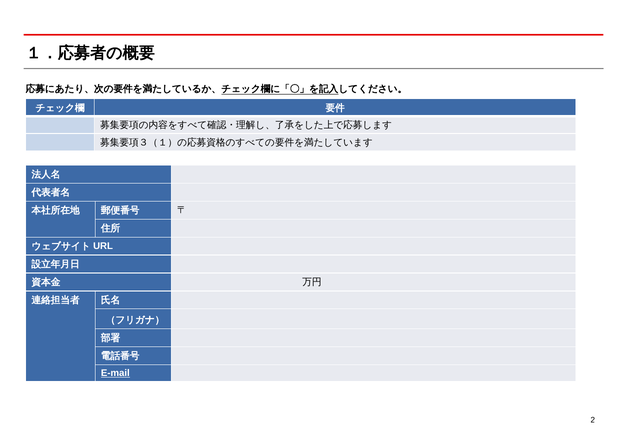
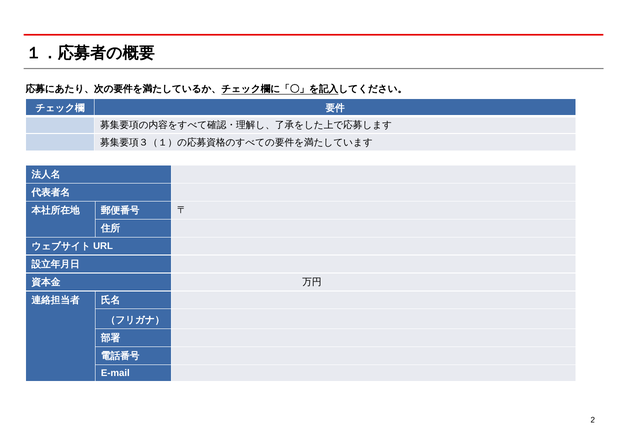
E-mail underline: present -> none
